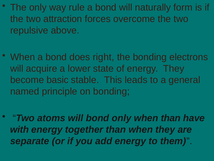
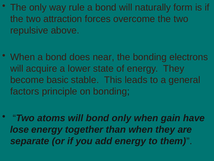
right: right -> near
named: named -> factors
when than: than -> gain
with: with -> lose
